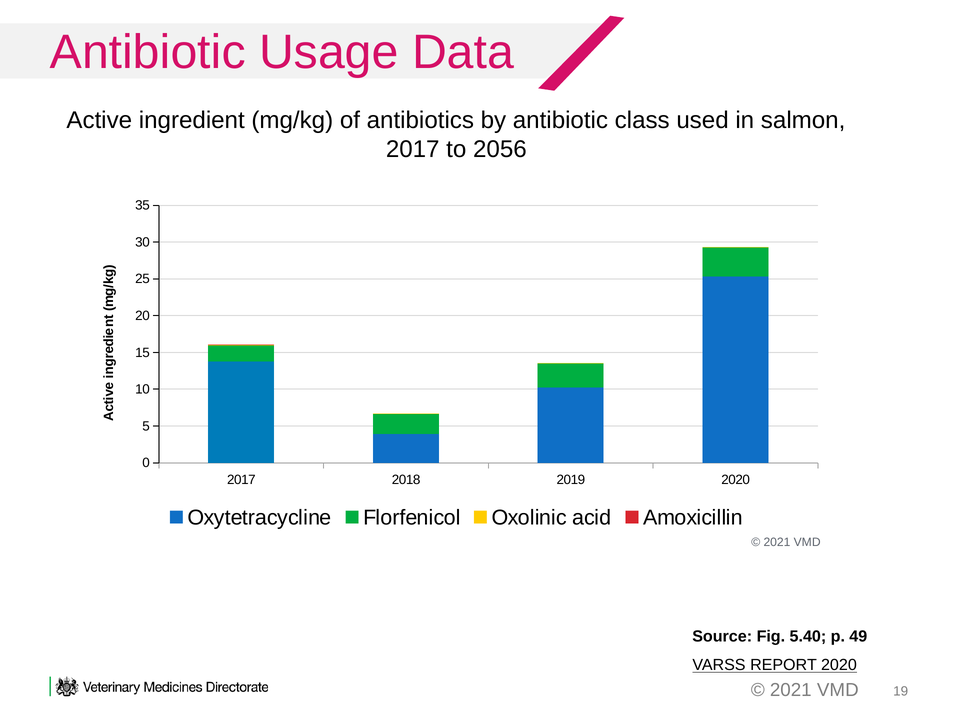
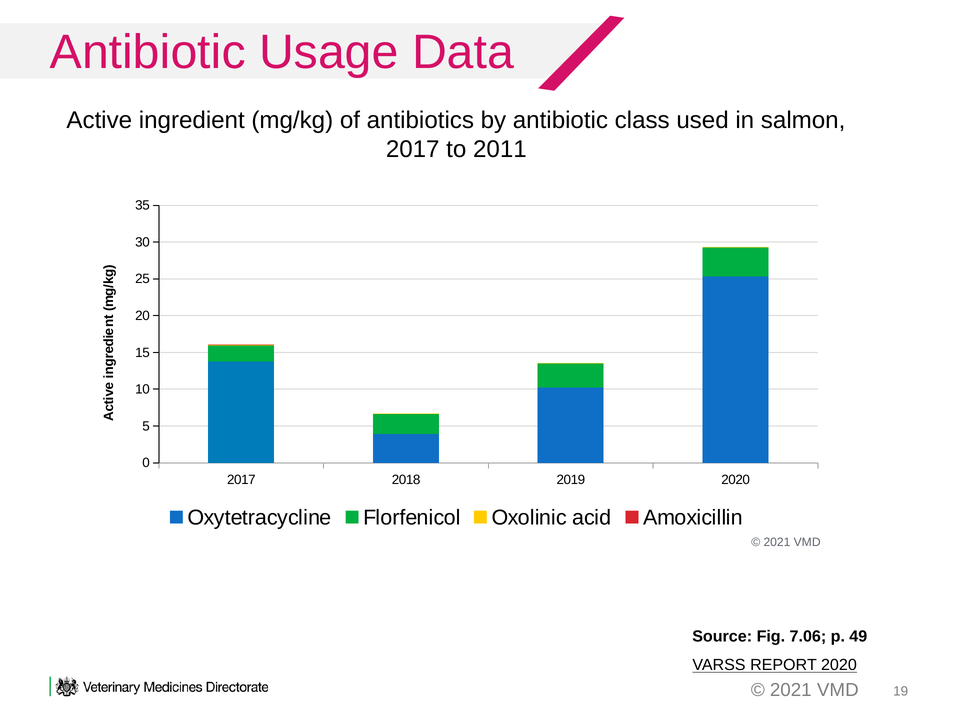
2056: 2056 -> 2011
5.40: 5.40 -> 7.06
